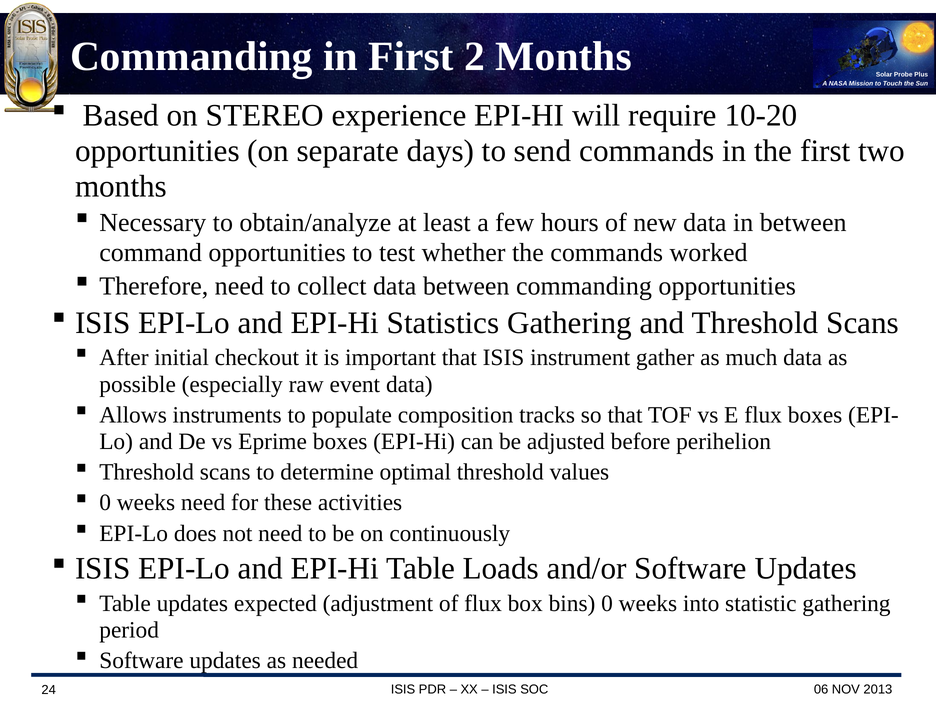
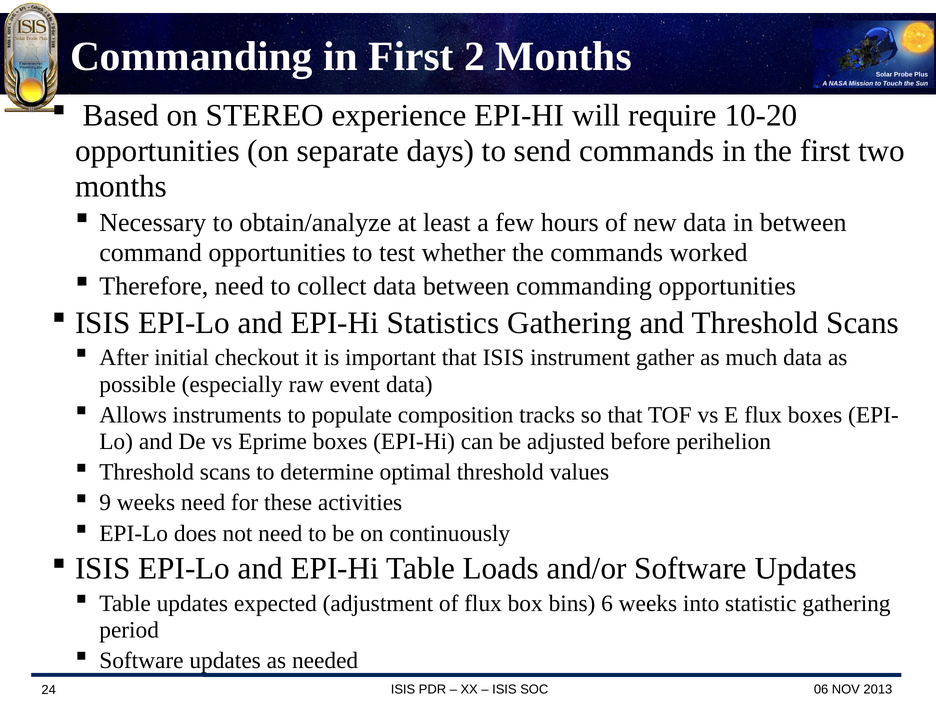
0 at (105, 503): 0 -> 9
bins 0: 0 -> 6
